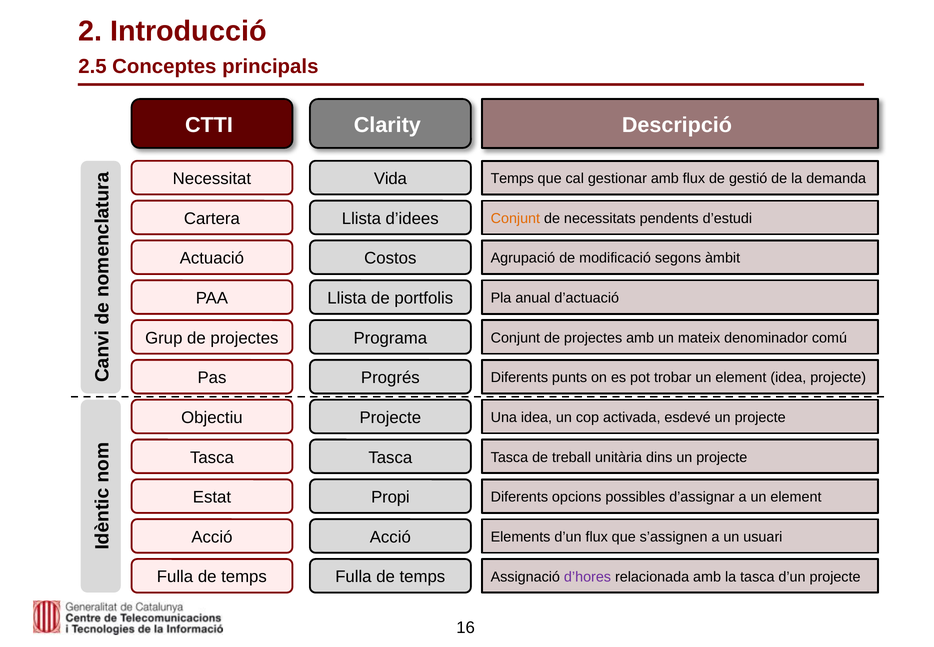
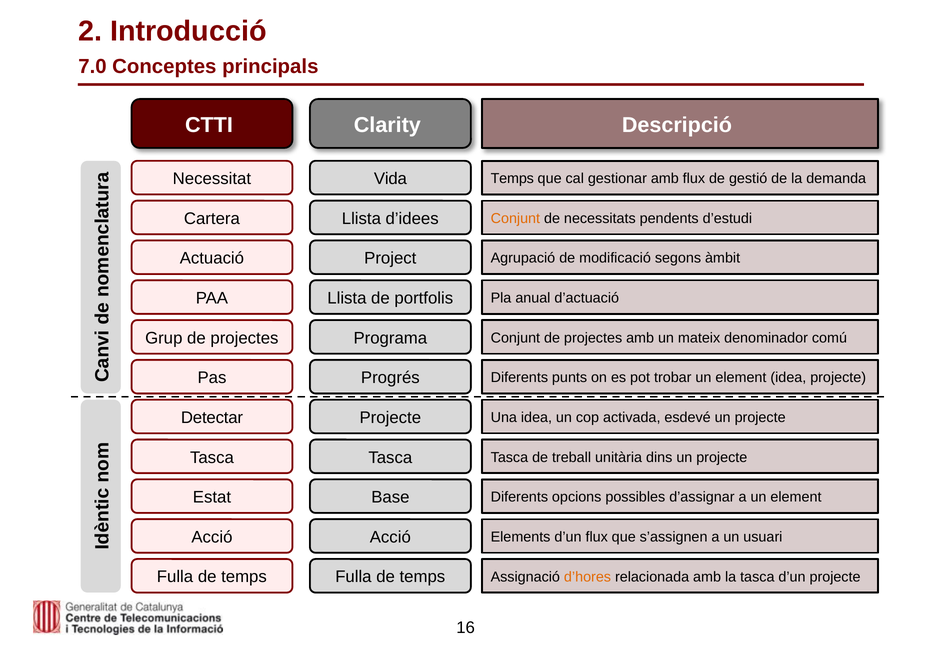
2.5: 2.5 -> 7.0
Costos: Costos -> Project
Objectiu: Objectiu -> Detectar
Propi: Propi -> Base
d’hores colour: purple -> orange
